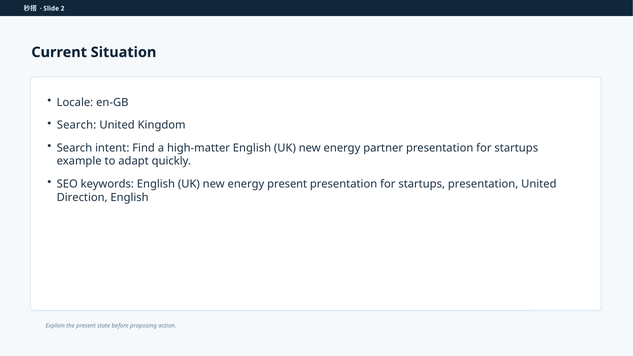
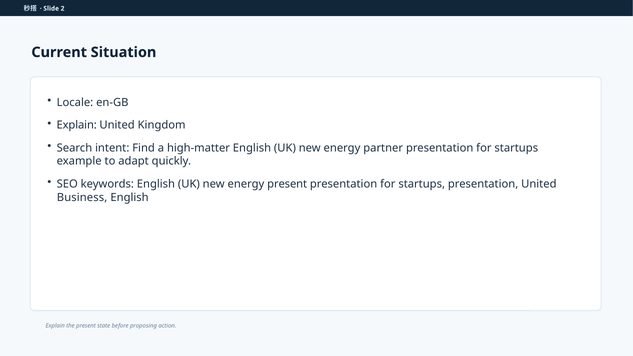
Search at (77, 125): Search -> Explain
Direction: Direction -> Business
